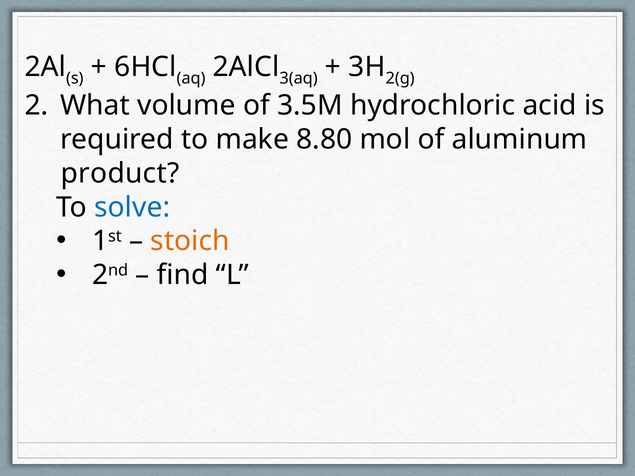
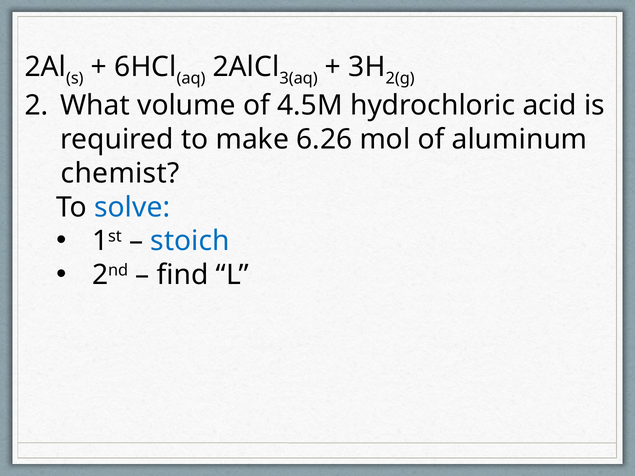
3.5M: 3.5M -> 4.5M
8.80: 8.80 -> 6.26
product: product -> chemist
stoich colour: orange -> blue
